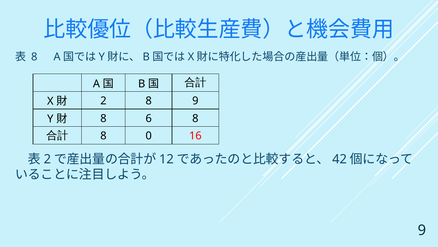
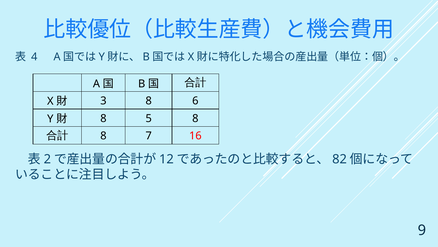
8 at (34, 57): 8 -> 4
2 at (103, 101): 2 -> 3
8 9: 9 -> 6
6: 6 -> 5
0: 0 -> 7
42: 42 -> 82
